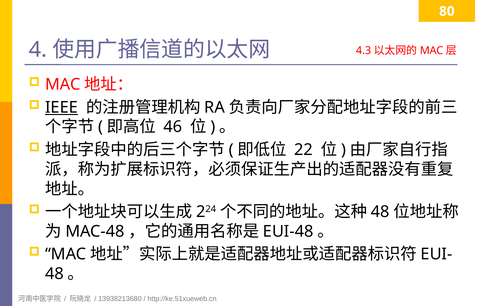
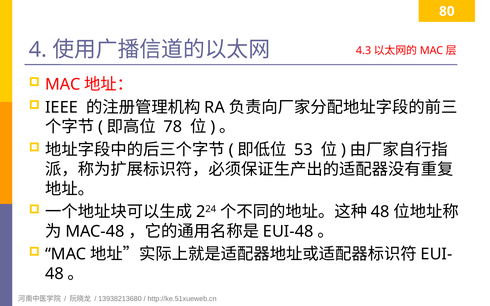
IEEE underline: present -> none
46: 46 -> 78
22: 22 -> 53
